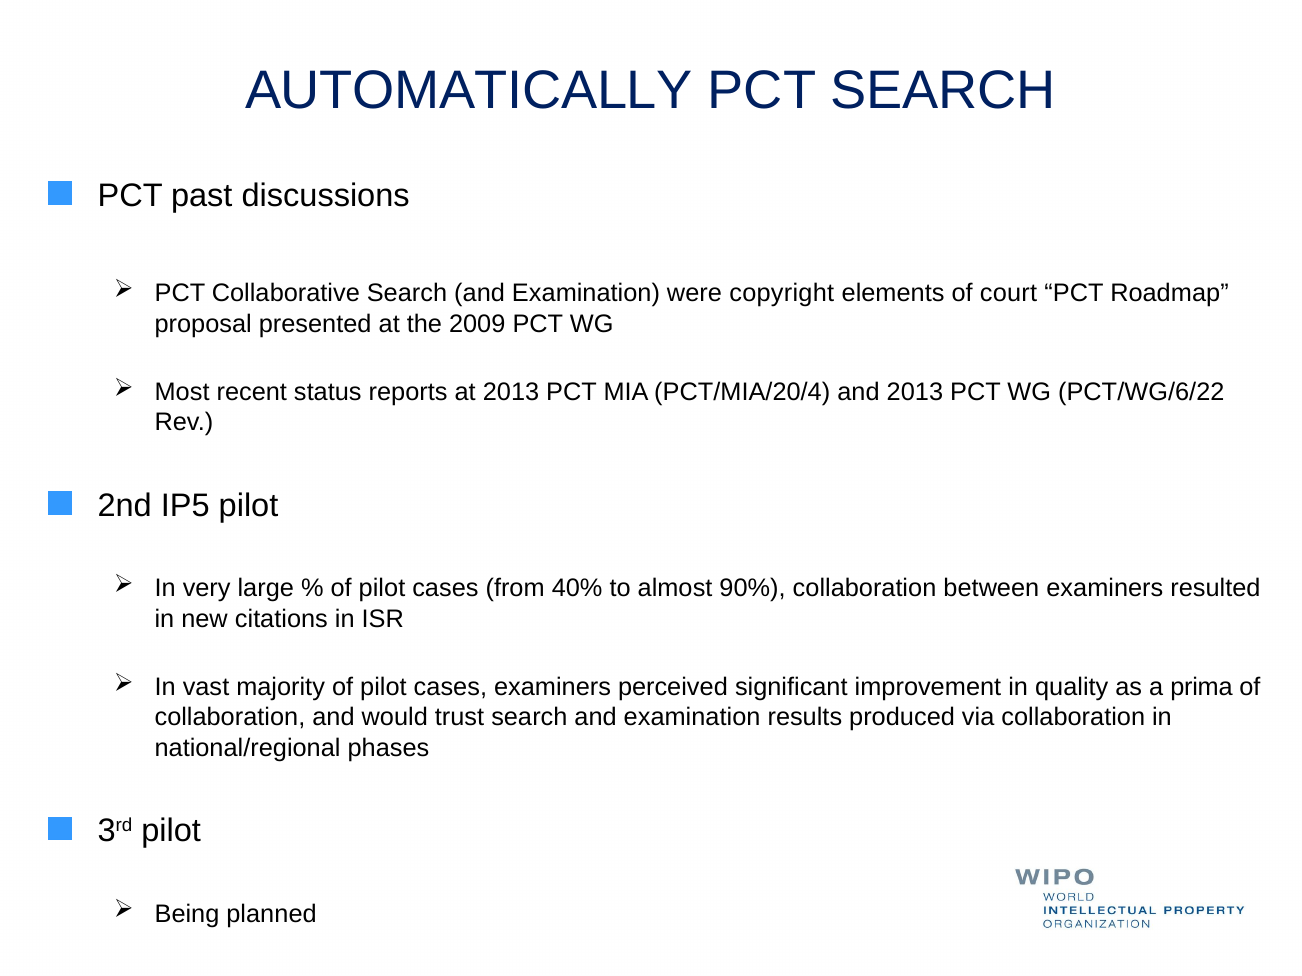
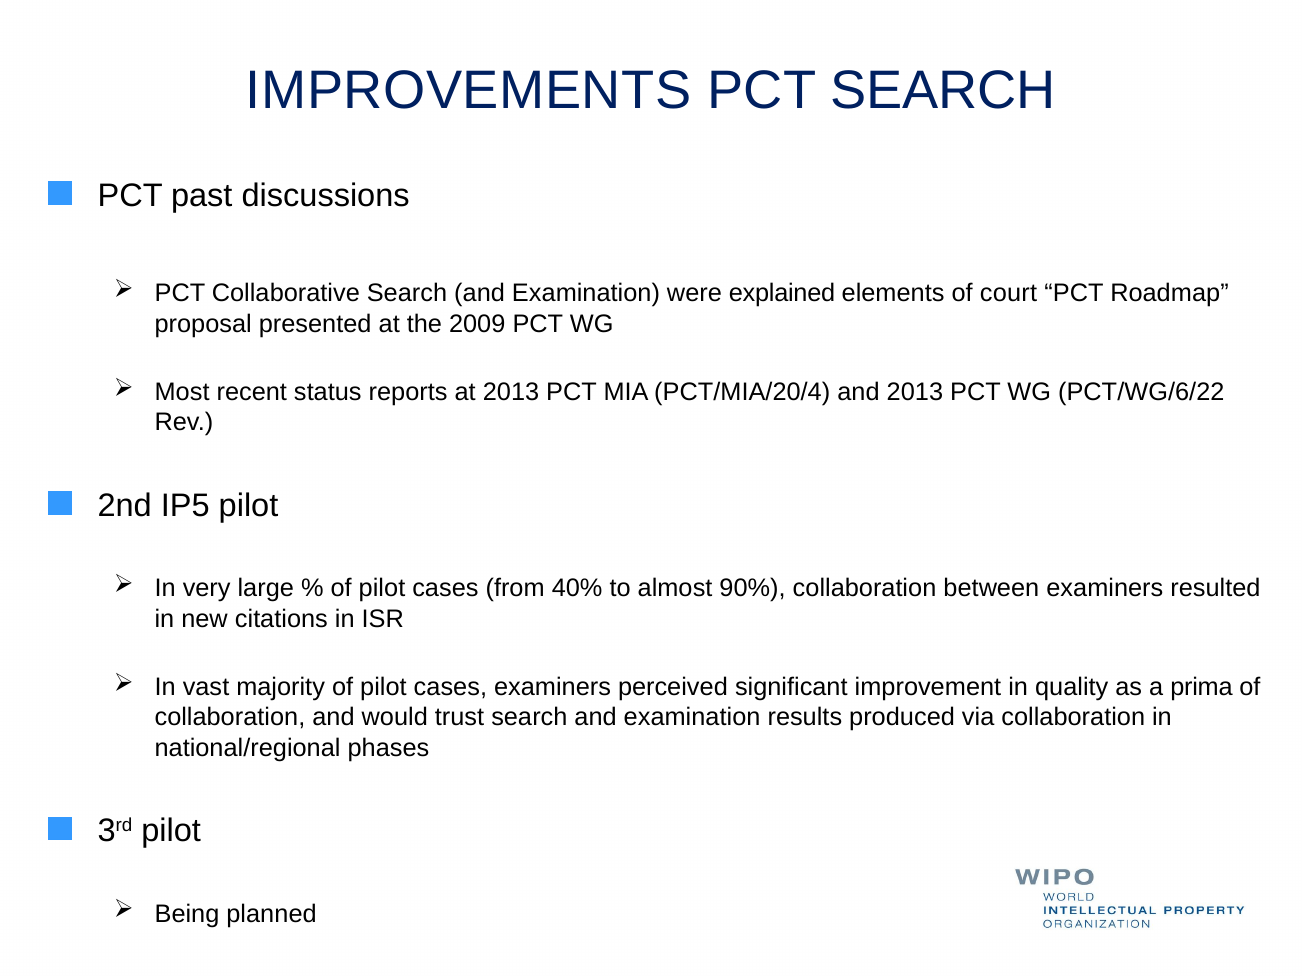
AUTOMATICALLY: AUTOMATICALLY -> IMPROVEMENTS
copyright: copyright -> explained
